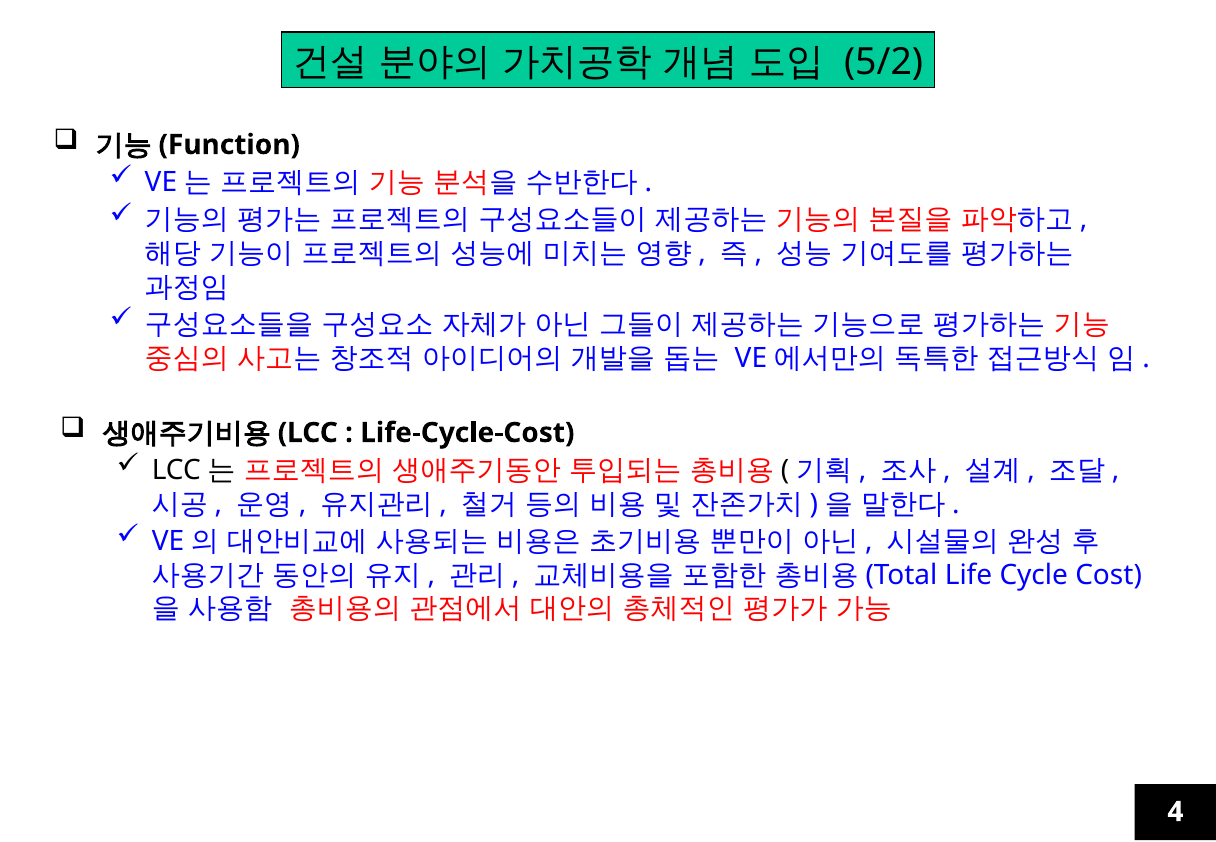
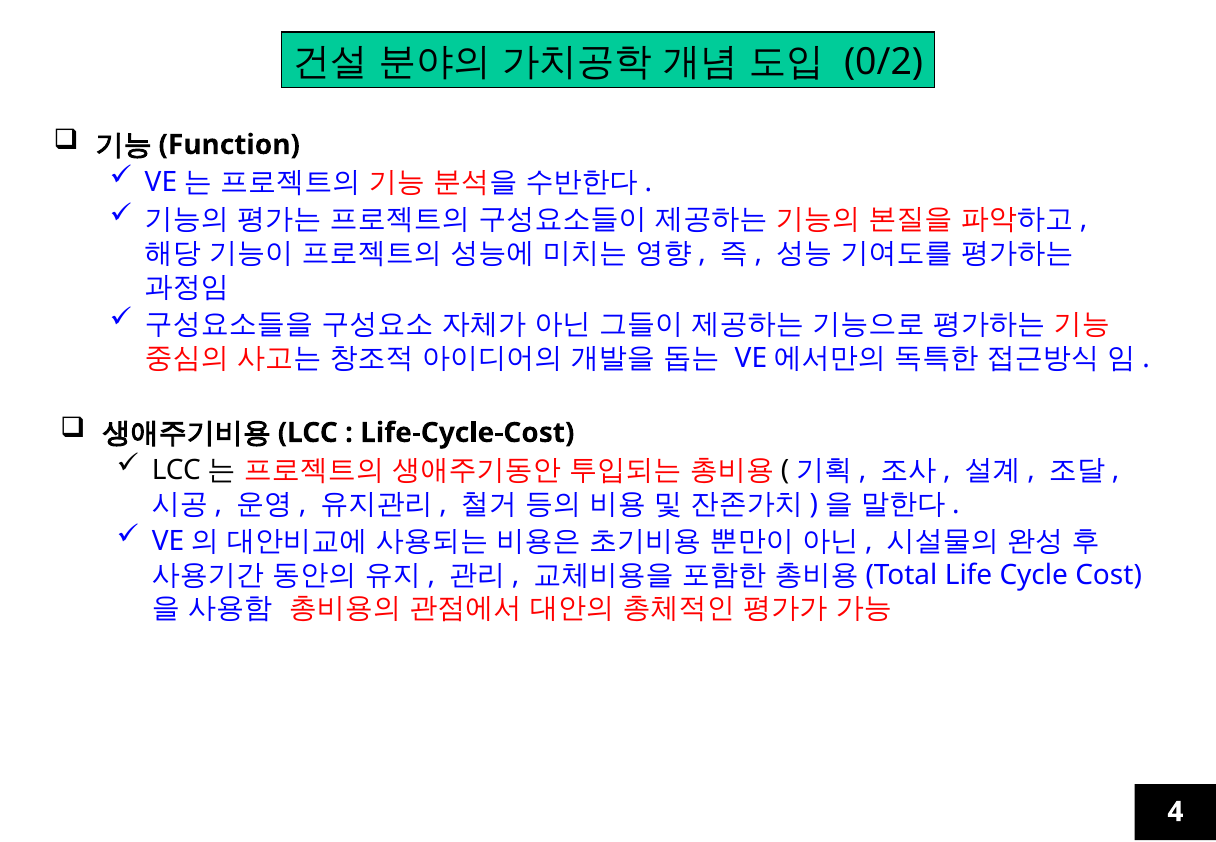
5/2: 5/2 -> 0/2
